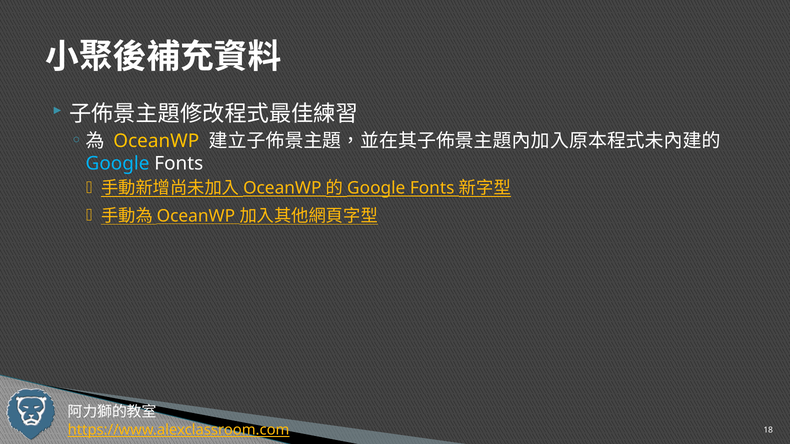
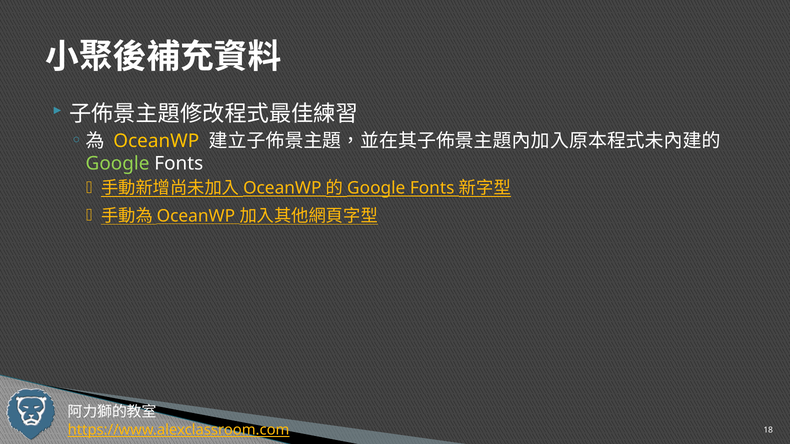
Google at (118, 164) colour: light blue -> light green
